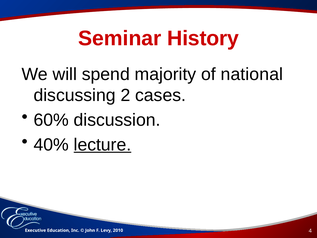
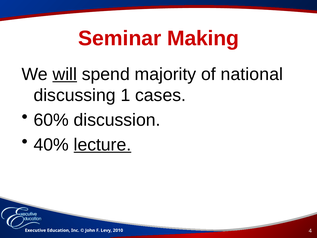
History: History -> Making
will underline: none -> present
2: 2 -> 1
